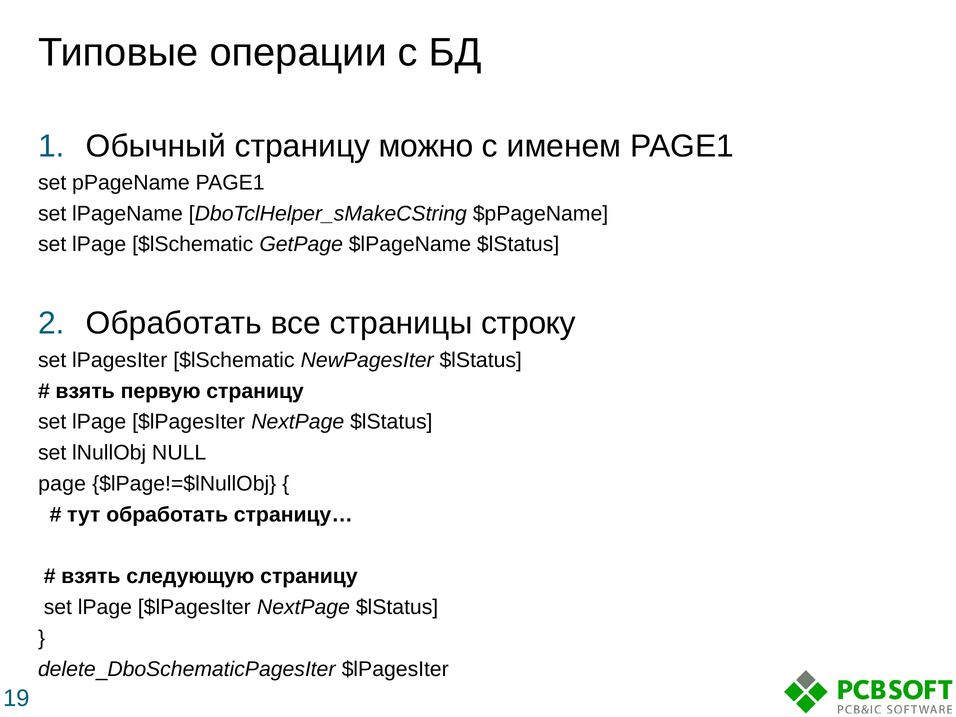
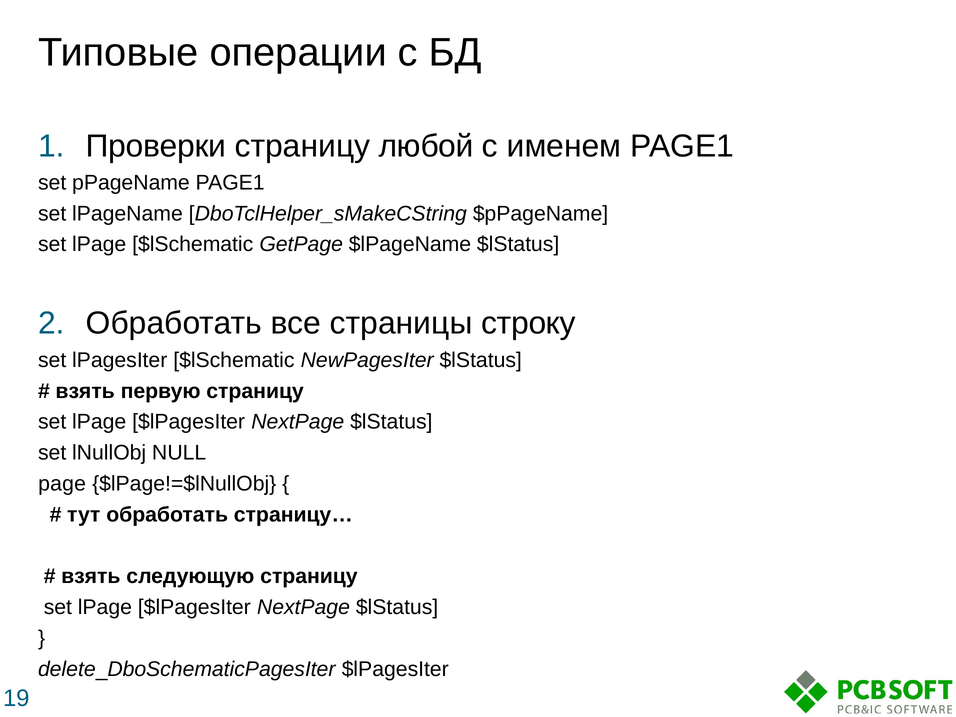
Обычный: Обычный -> Проверки
можно: можно -> любой
